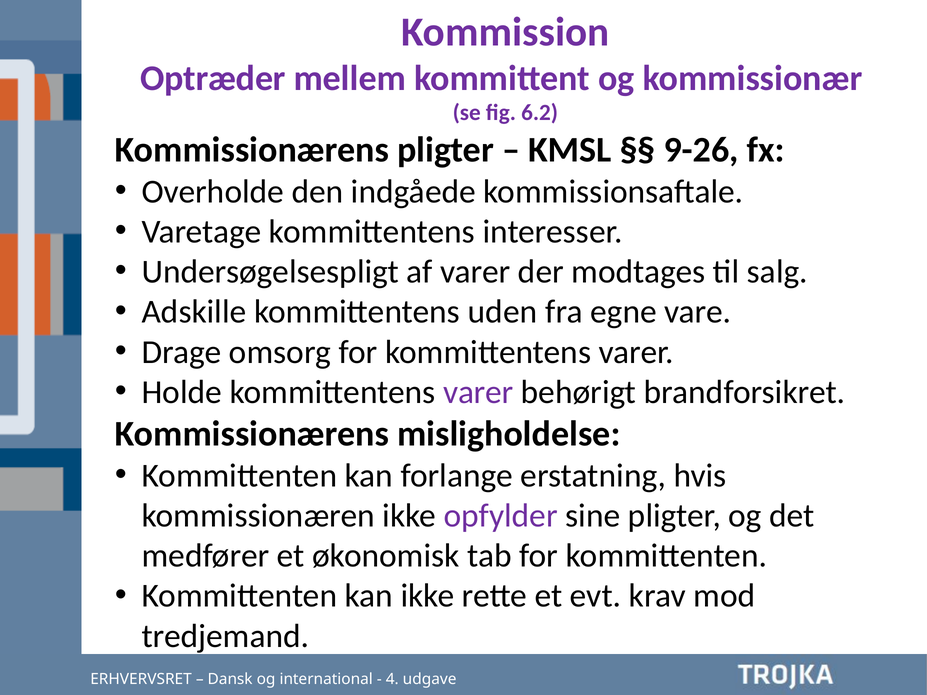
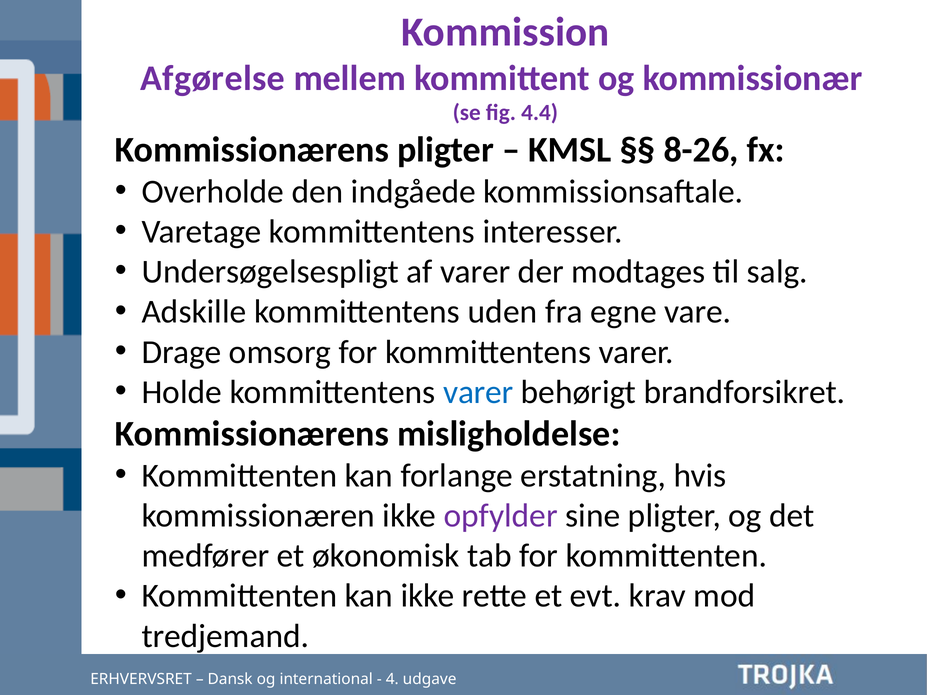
Optræder: Optræder -> Afgørelse
6.2: 6.2 -> 4.4
9-26: 9-26 -> 8-26
varer at (478, 392) colour: purple -> blue
